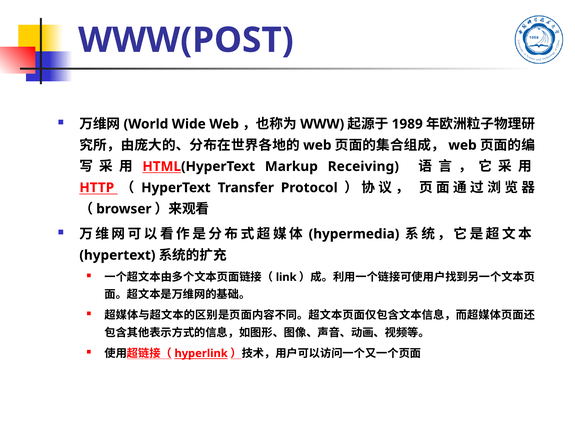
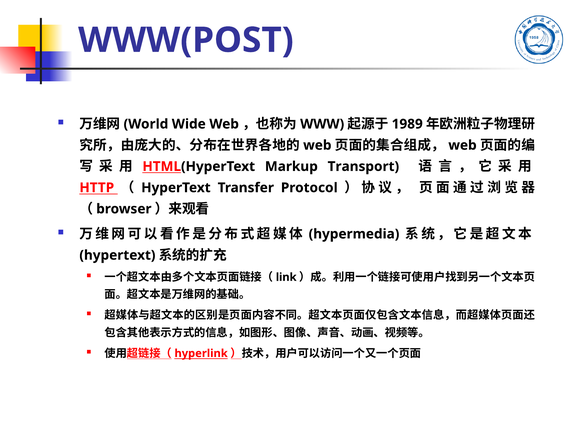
Receiving: Receiving -> Transport
